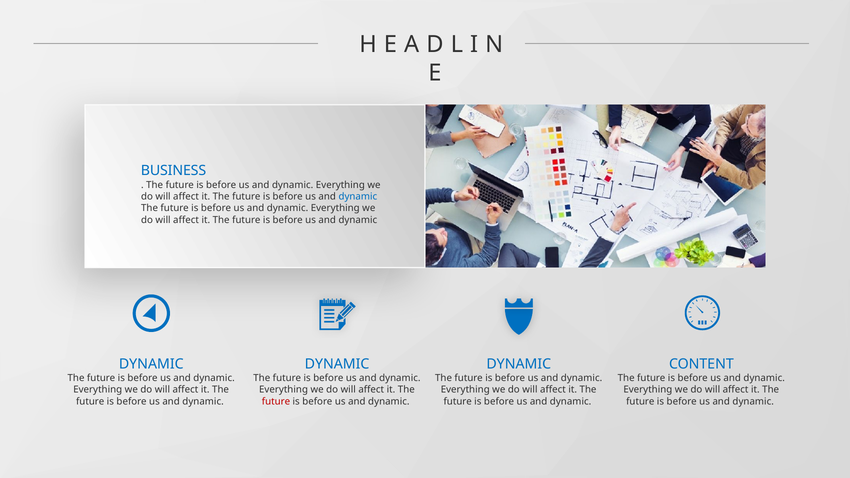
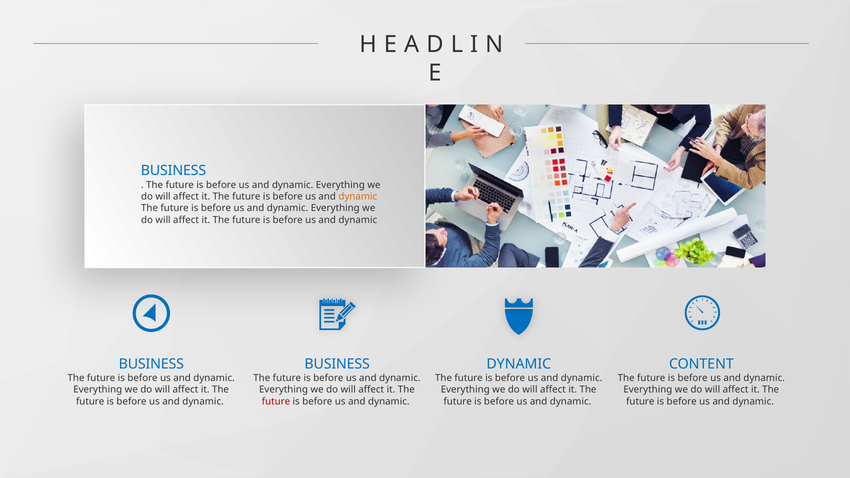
dynamic at (358, 197) colour: blue -> orange
DYNAMIC at (151, 364): DYNAMIC -> BUSINESS
DYNAMIC at (337, 364): DYNAMIC -> BUSINESS
